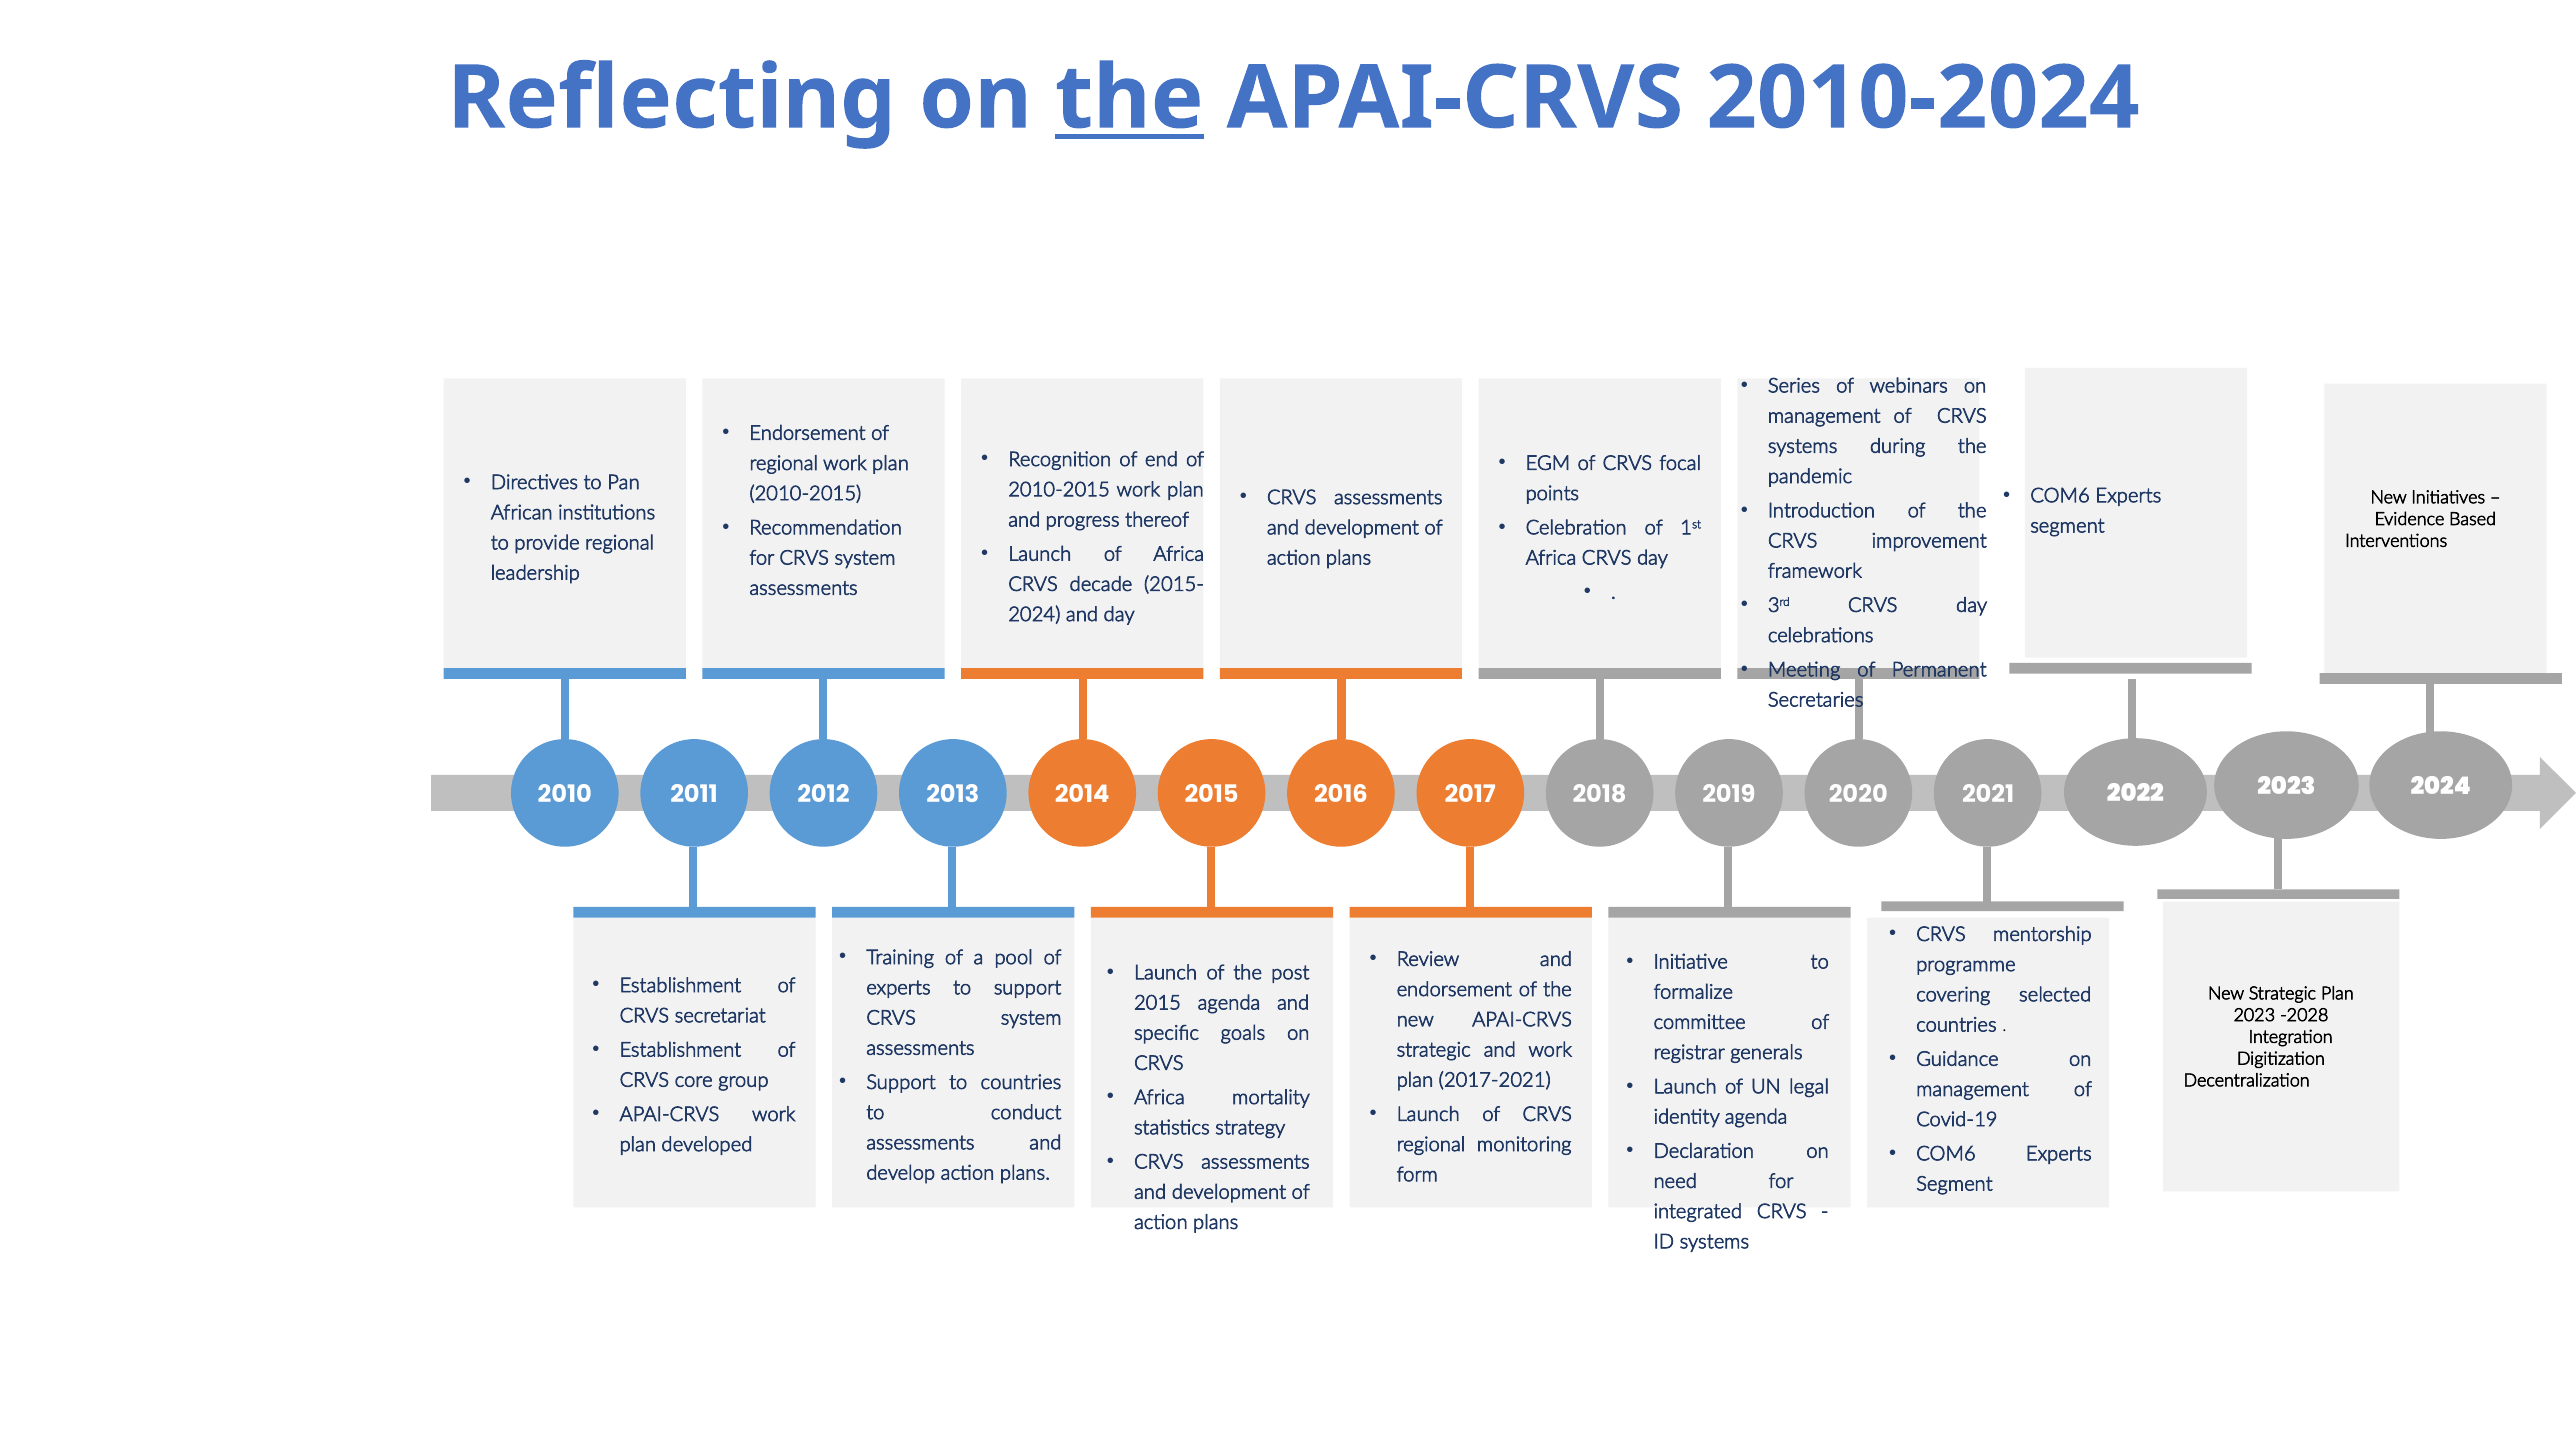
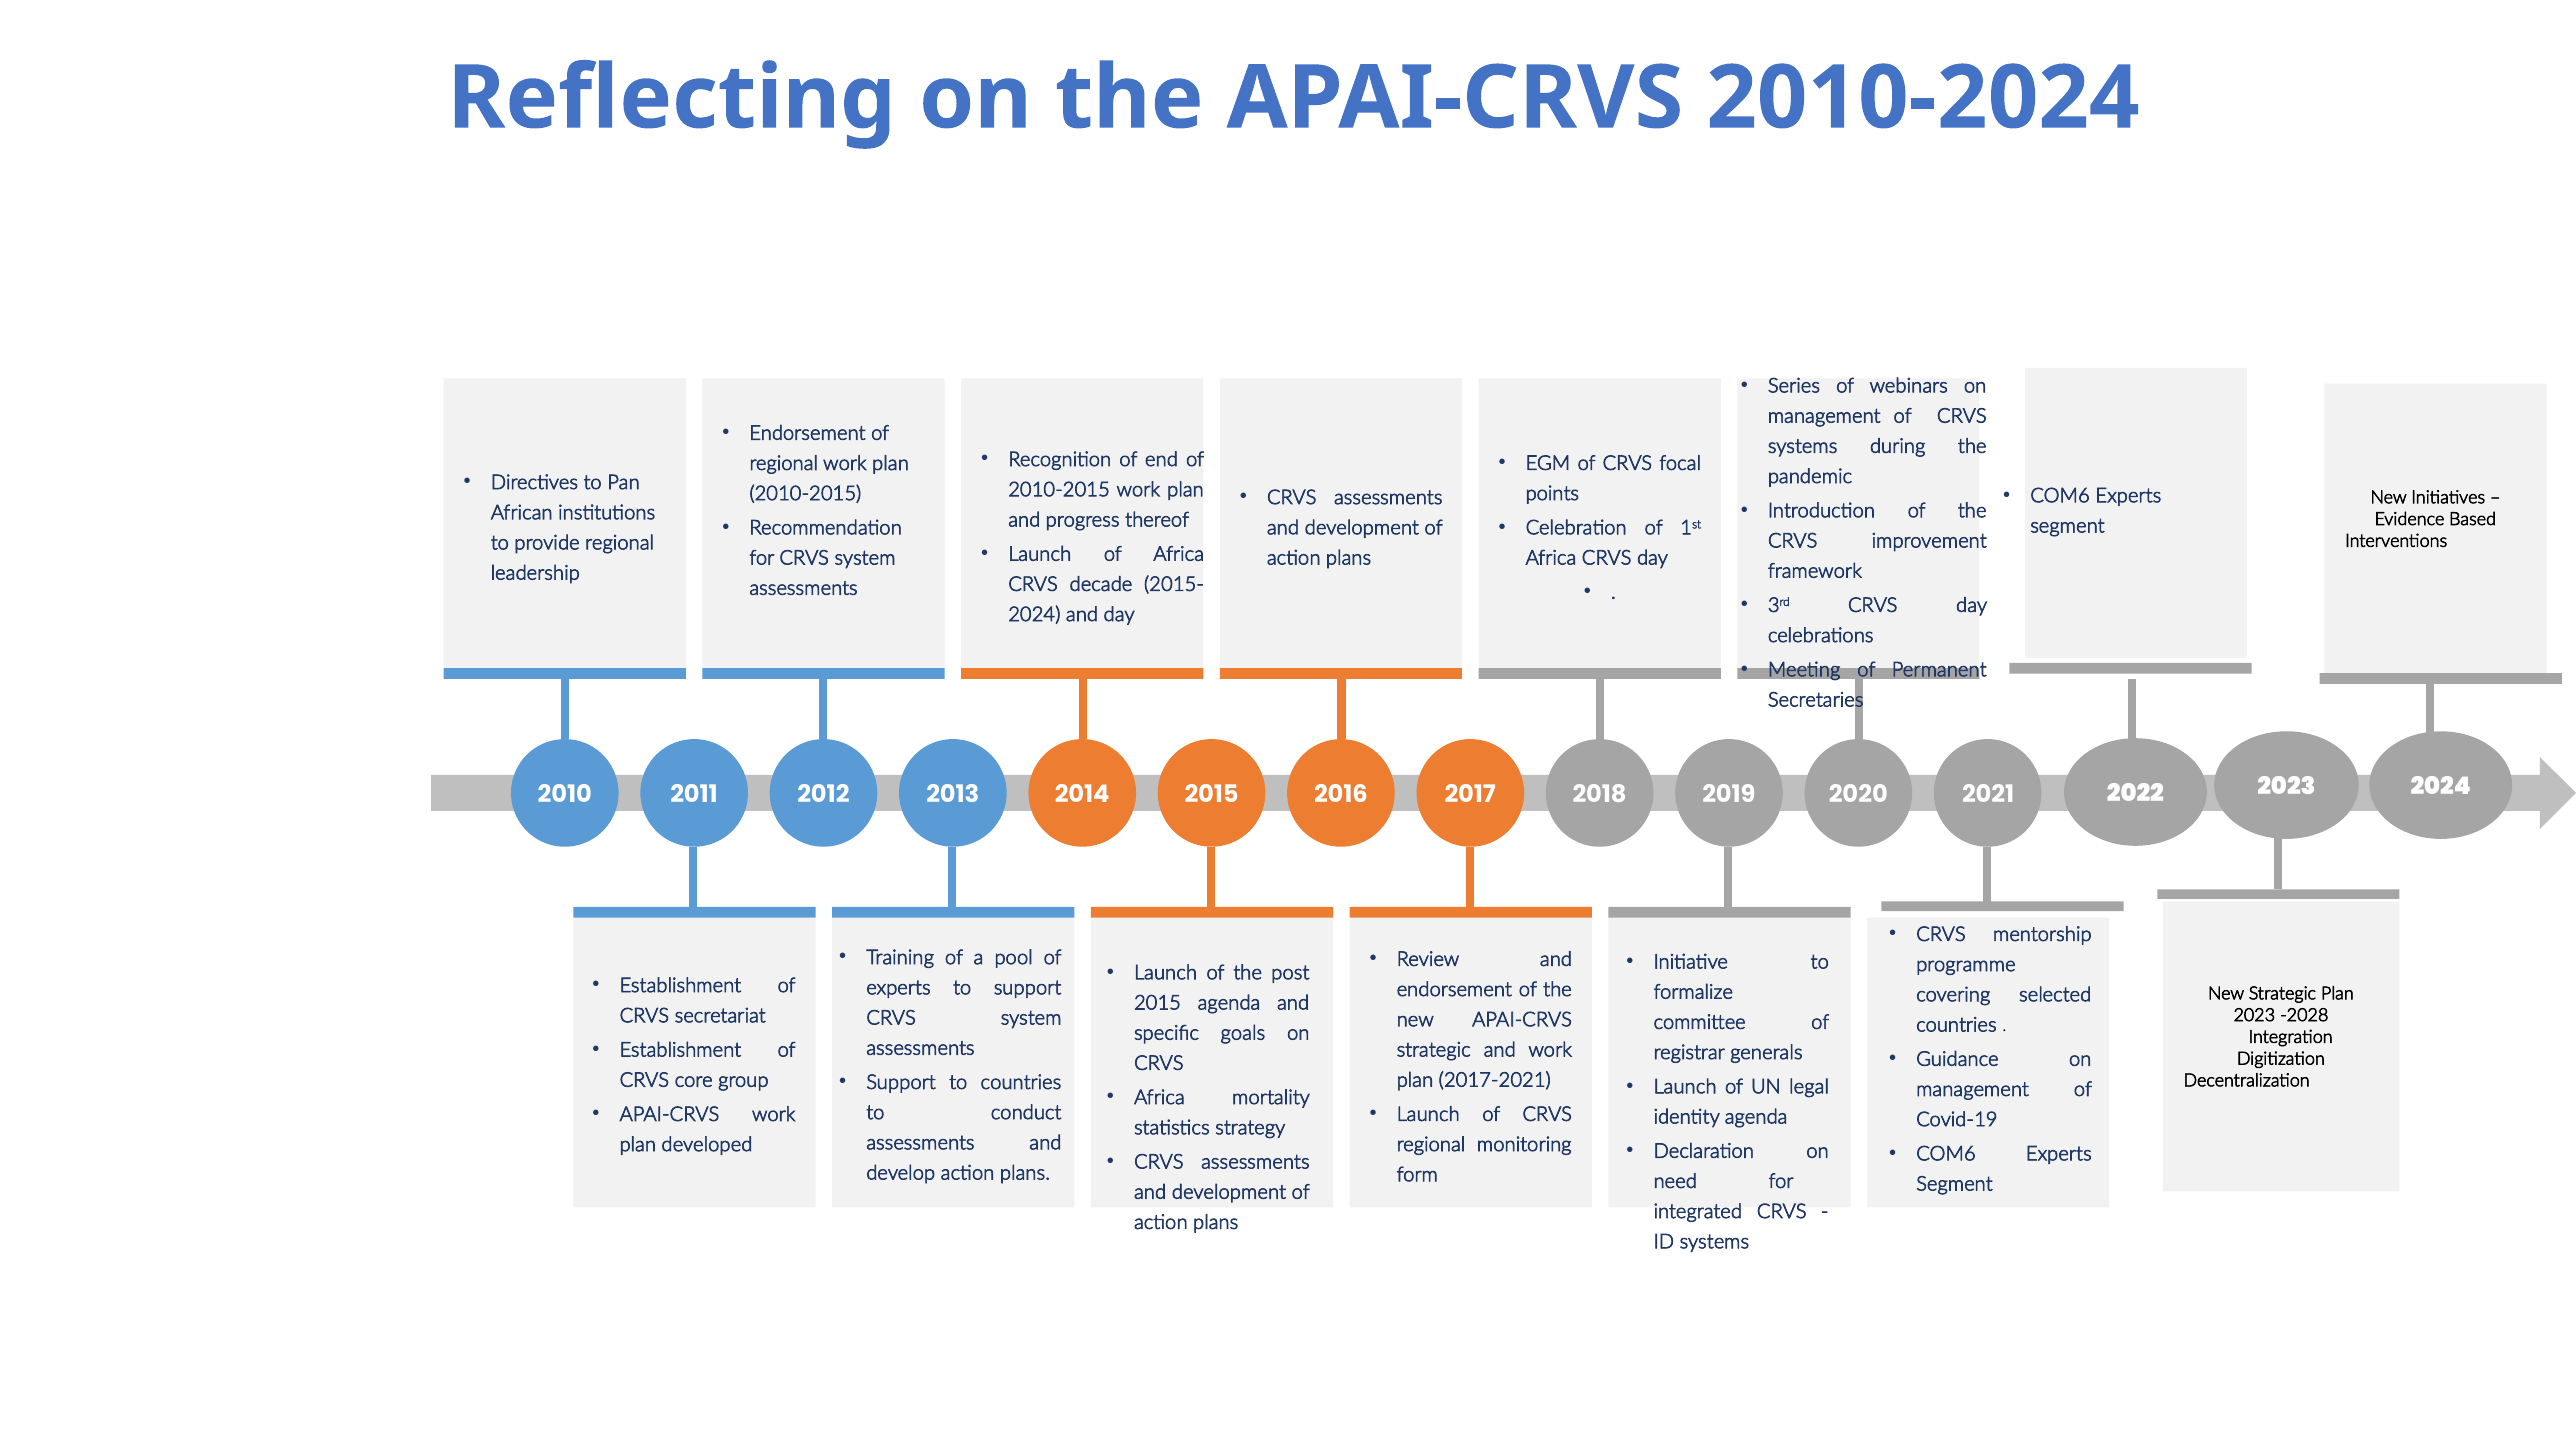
the at (1129, 98) underline: present -> none
